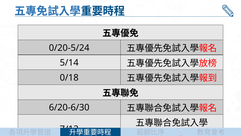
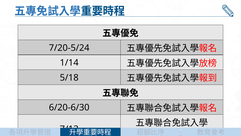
0/20-5/24: 0/20-5/24 -> 7/20-5/24
5/14: 5/14 -> 1/14
0/18: 0/18 -> 5/18
